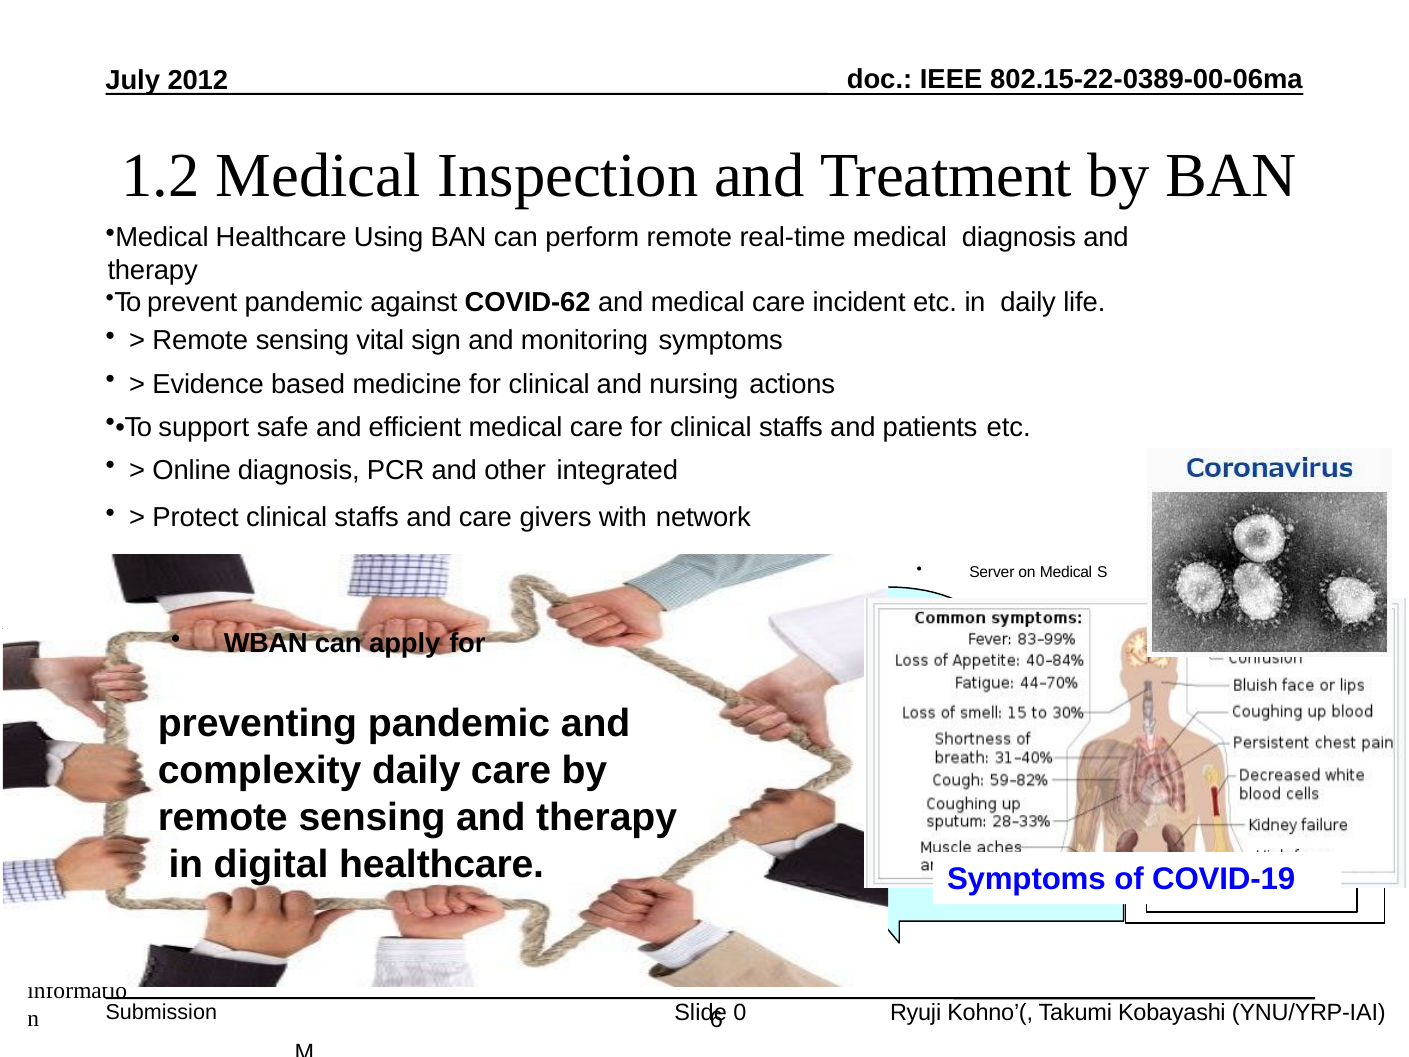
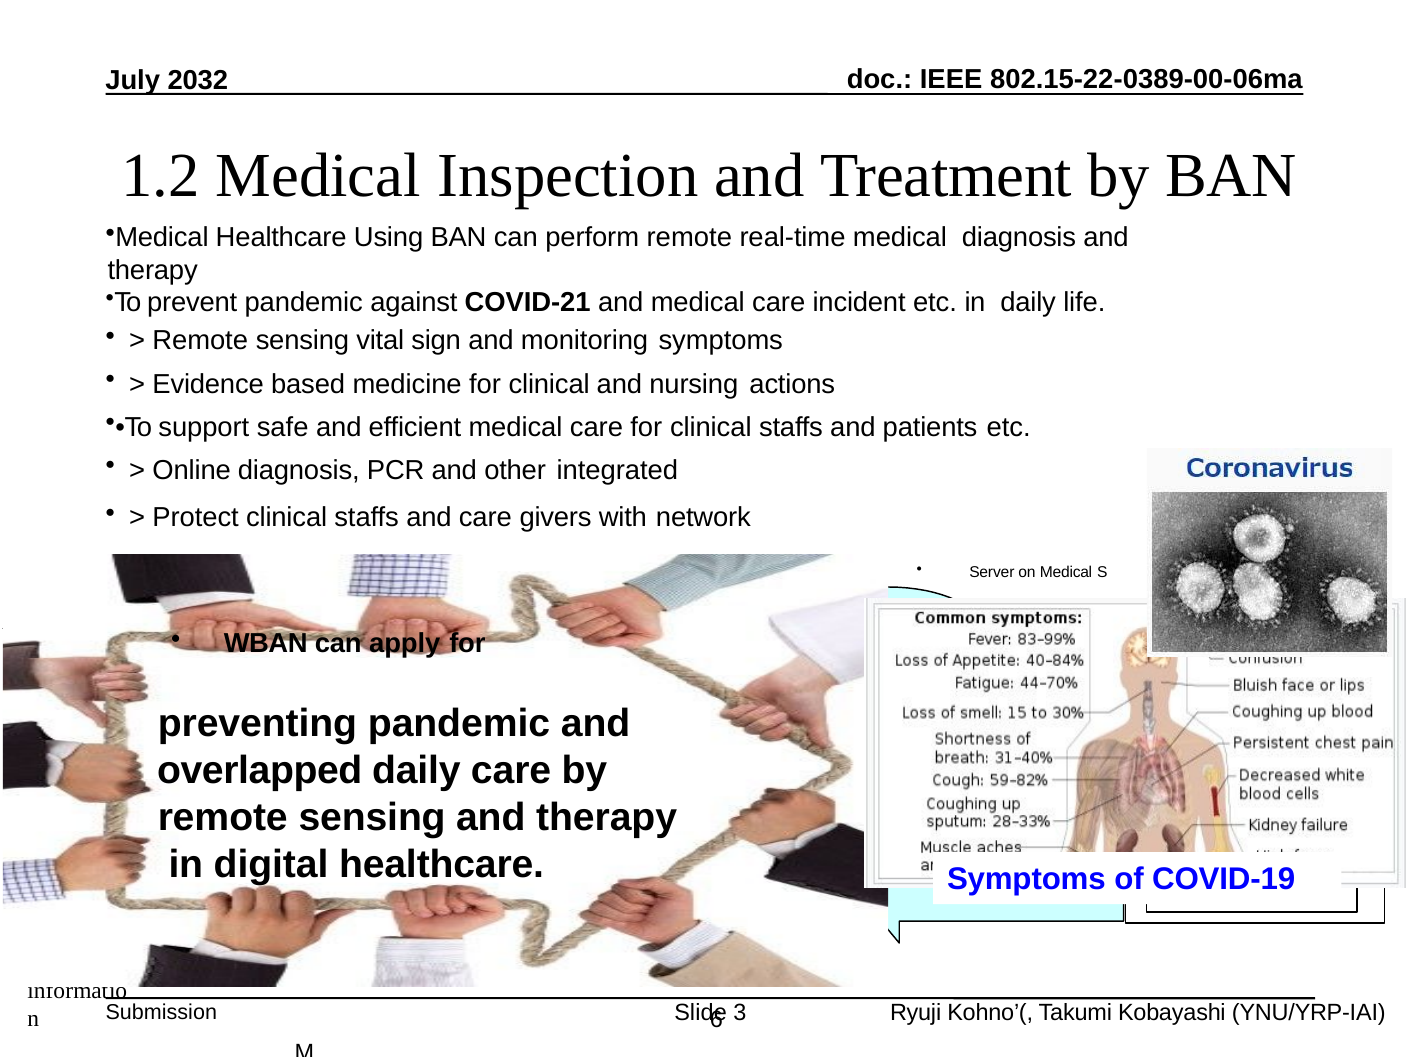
2012: 2012 -> 2032
COVID-62: COVID-62 -> COVID-21
complexity: complexity -> overlapped
0: 0 -> 3
